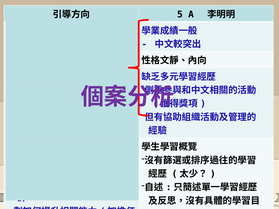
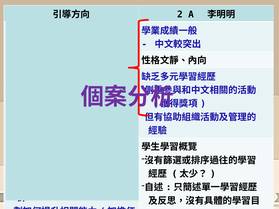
5: 5 -> 2
